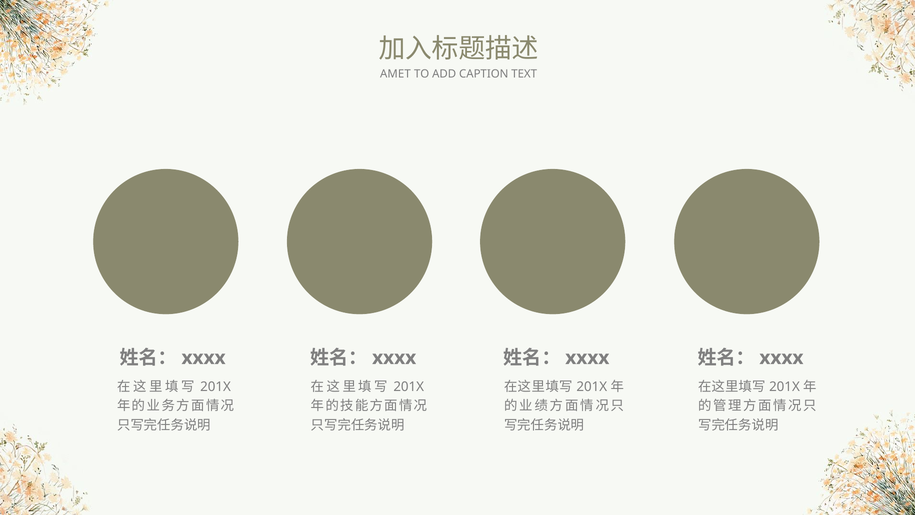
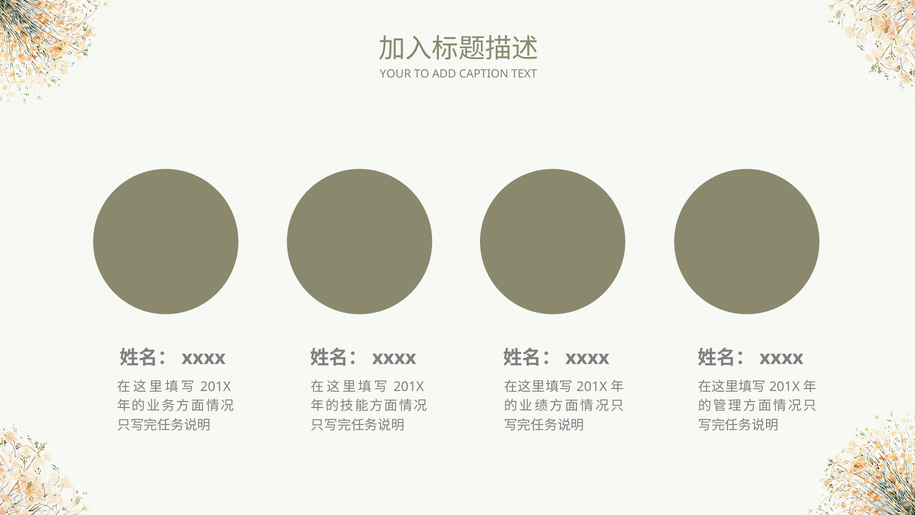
AMET: AMET -> YOUR
